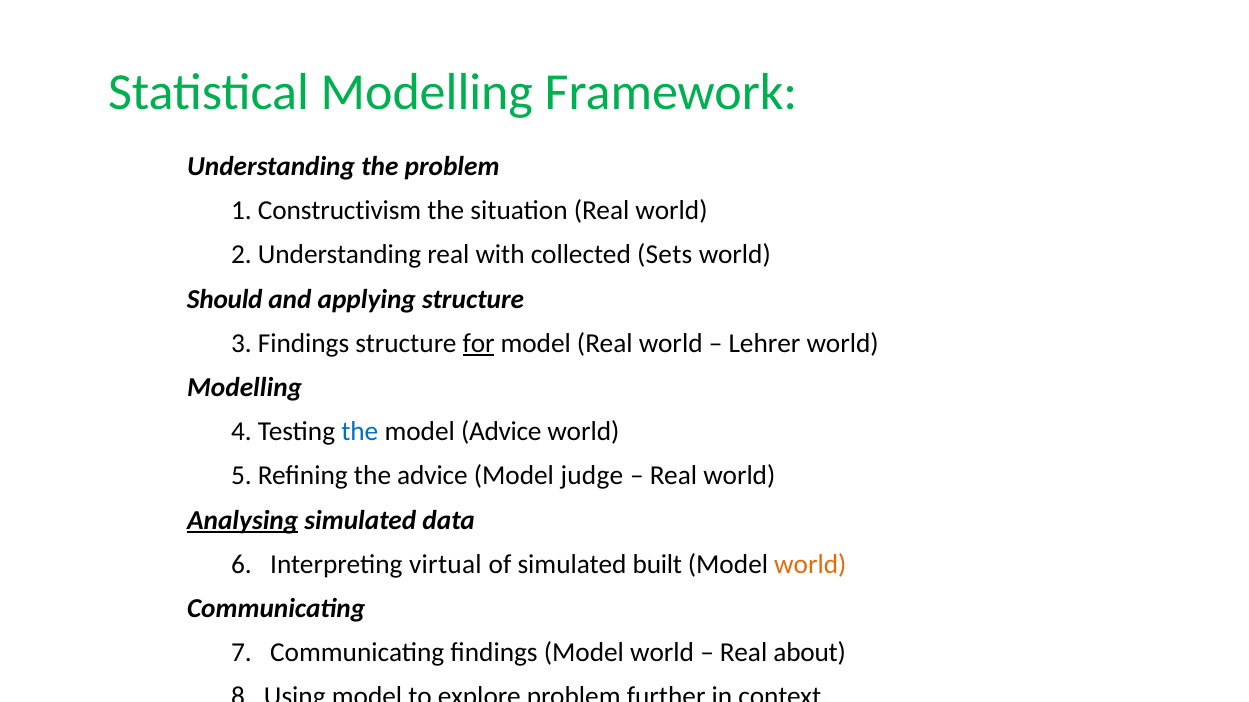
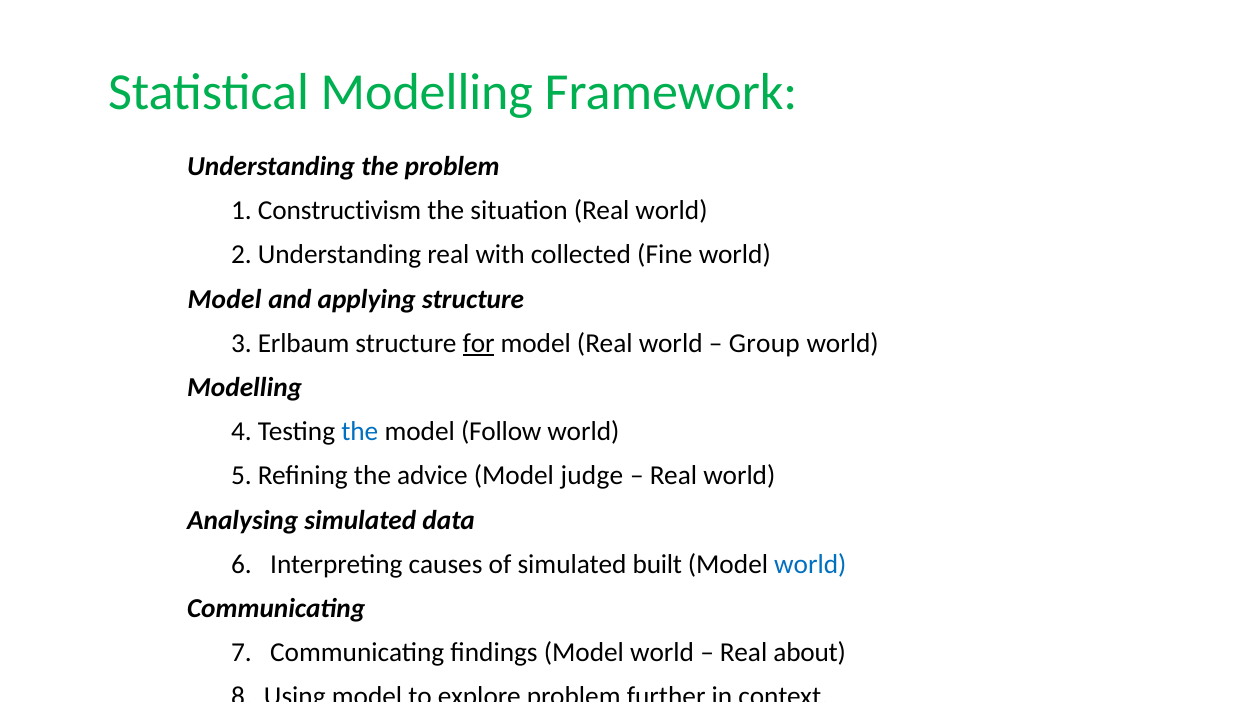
Sets: Sets -> Fine
Should at (225, 299): Should -> Model
3 Findings: Findings -> Erlbaum
Lehrer: Lehrer -> Group
model Advice: Advice -> Follow
Analysing underline: present -> none
virtual: virtual -> causes
world at (810, 565) colour: orange -> blue
